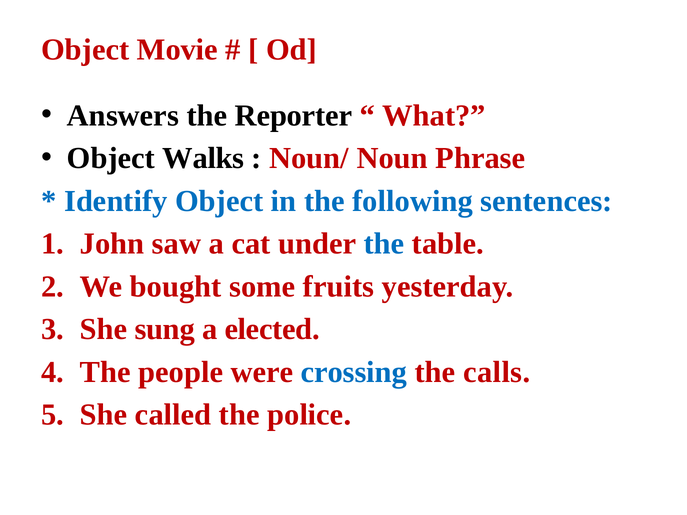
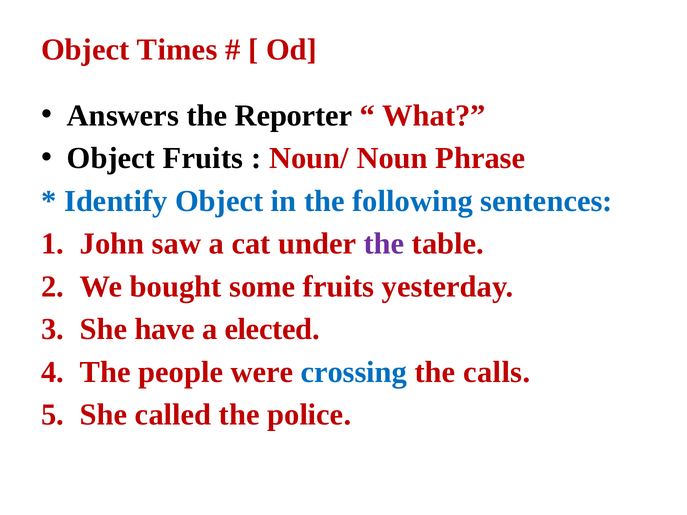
Movie: Movie -> Times
Object Walks: Walks -> Fruits
the at (384, 244) colour: blue -> purple
sung: sung -> have
